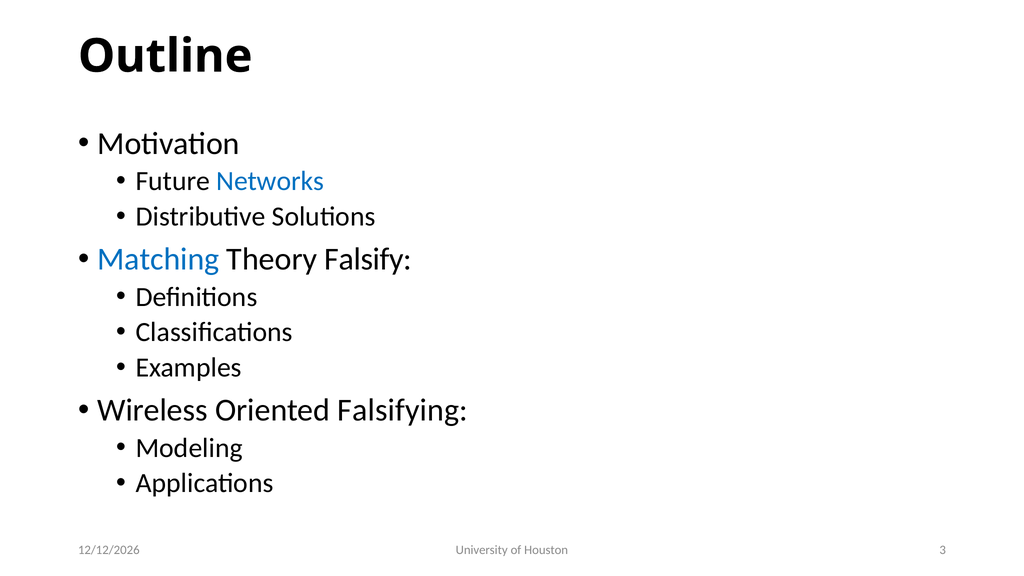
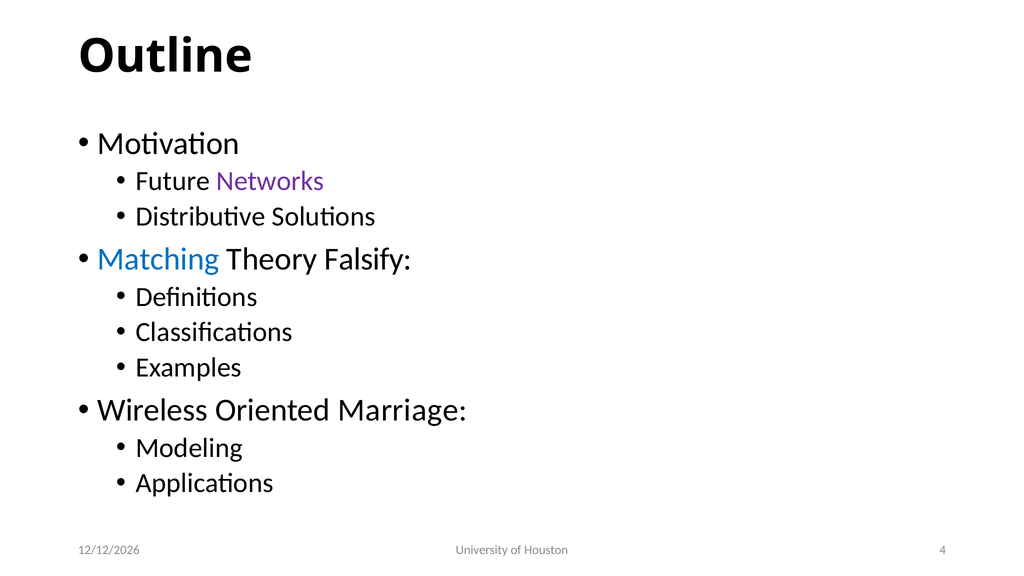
Networks colour: blue -> purple
Falsifying: Falsifying -> Marriage
3: 3 -> 4
